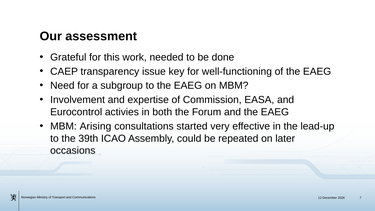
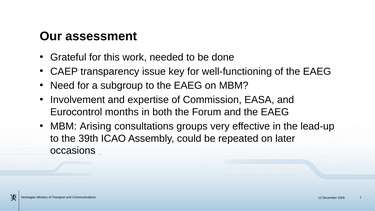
activies: activies -> months
started: started -> groups
